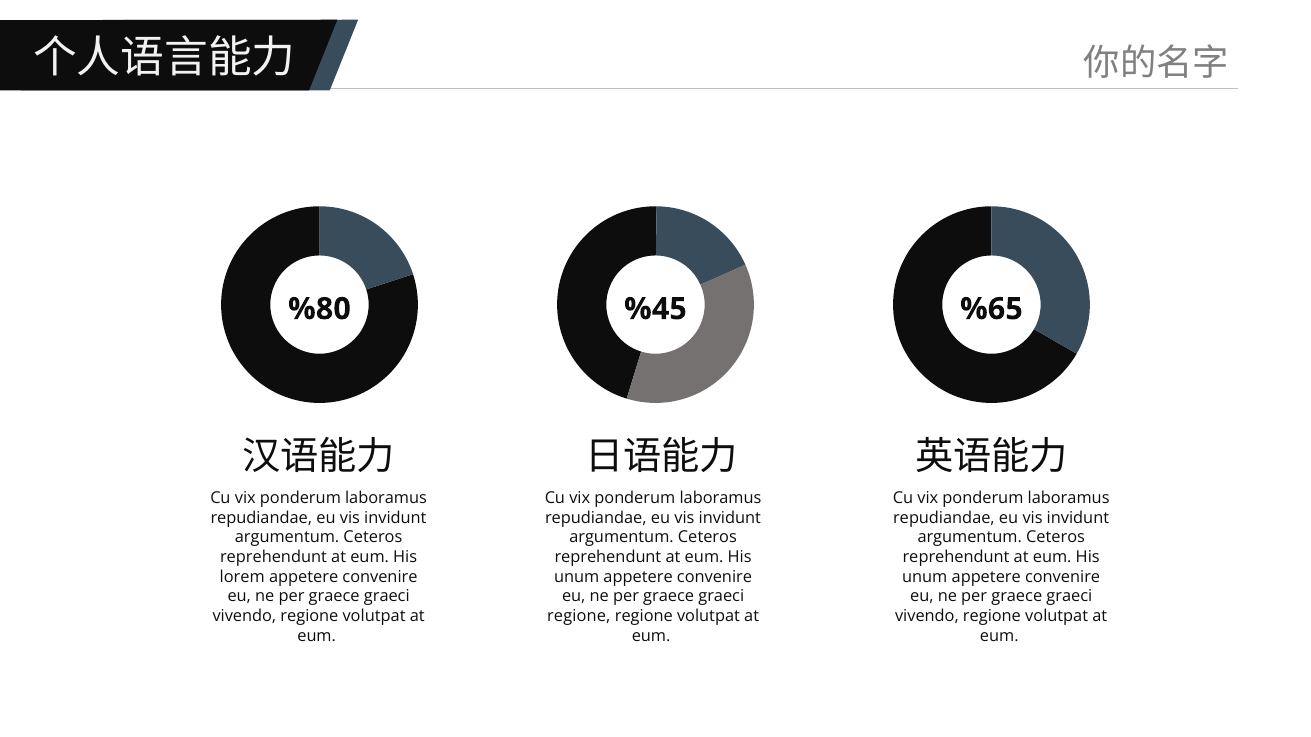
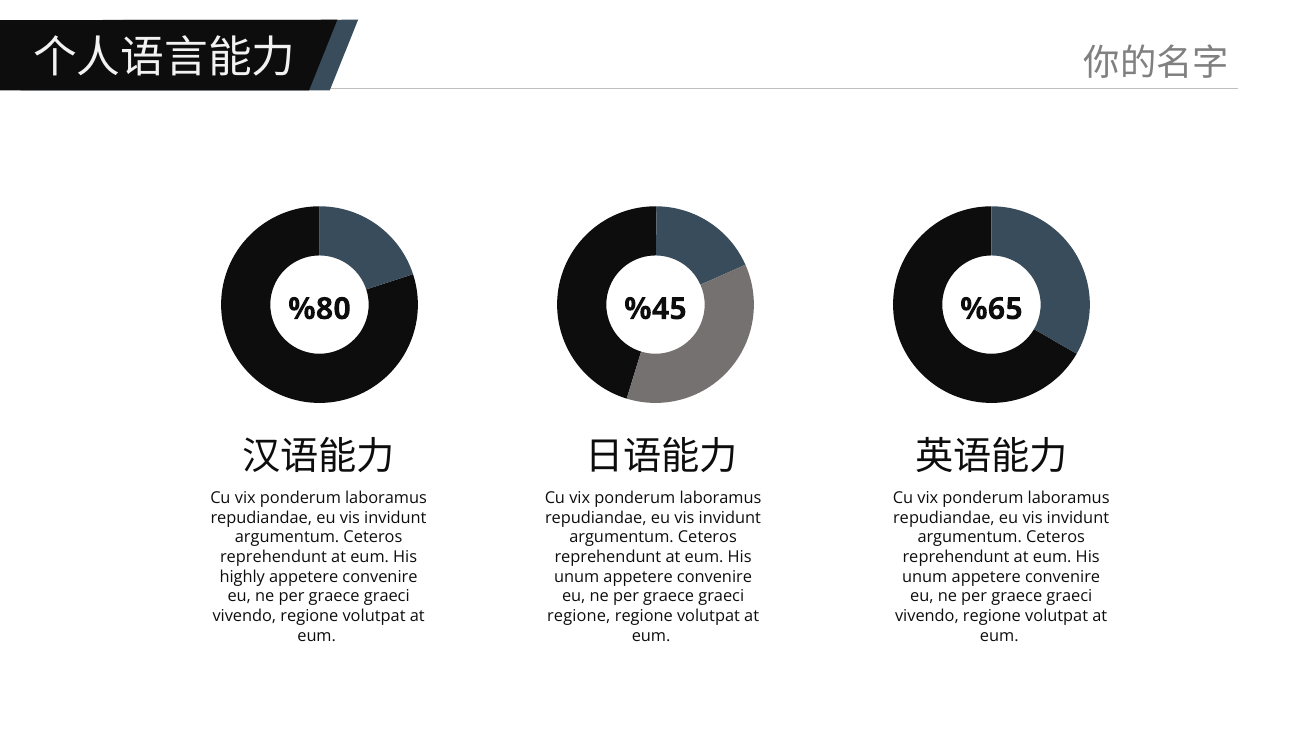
lorem: lorem -> highly
